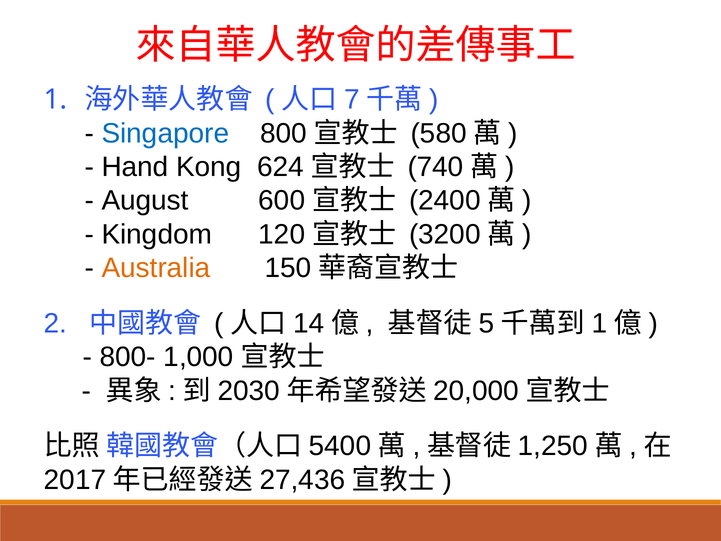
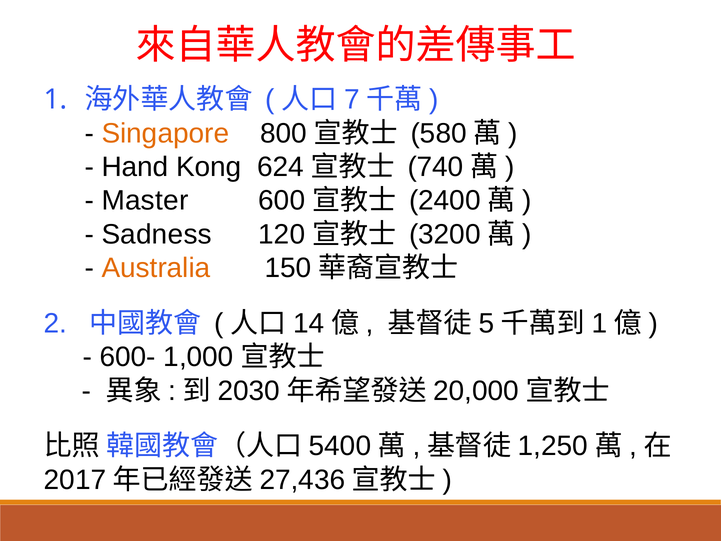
Singapore colour: blue -> orange
August: August -> Master
Kingdom: Kingdom -> Sadness
800-: 800- -> 600-
